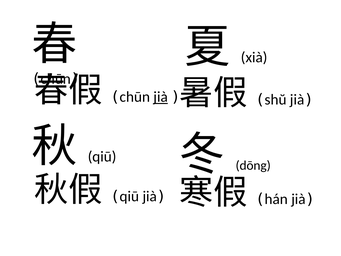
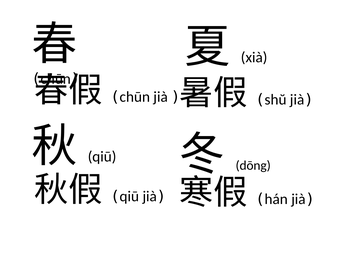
jià at (161, 97) underline: present -> none
